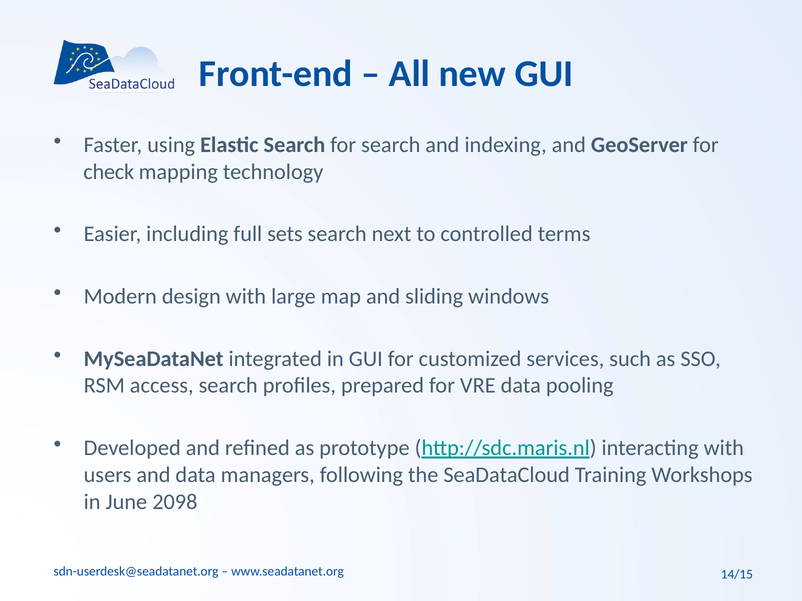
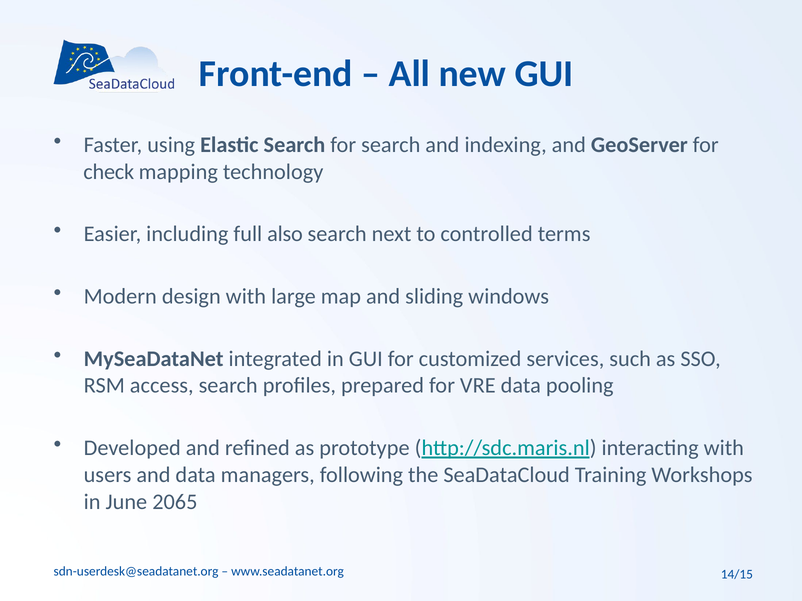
sets: sets -> also
2098: 2098 -> 2065
